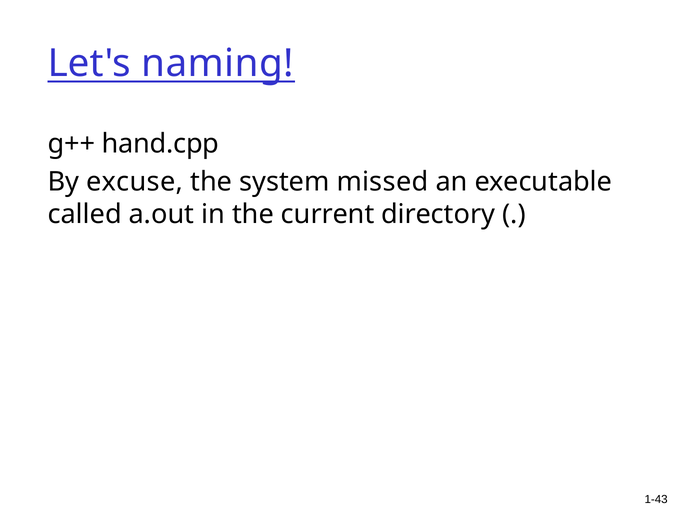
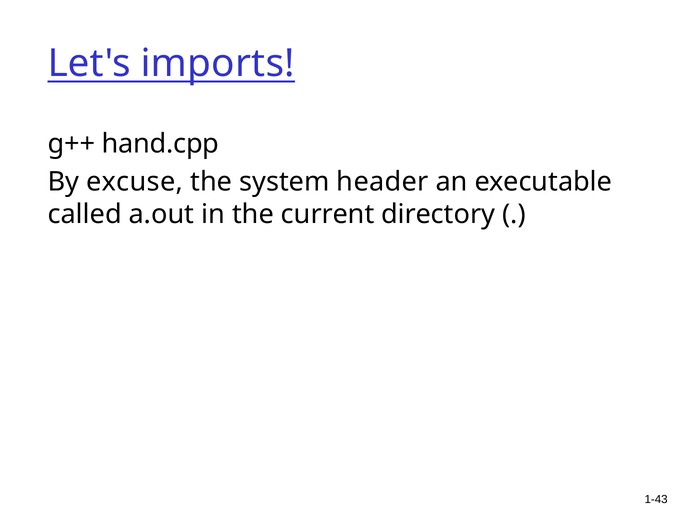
naming: naming -> imports
missed: missed -> header
